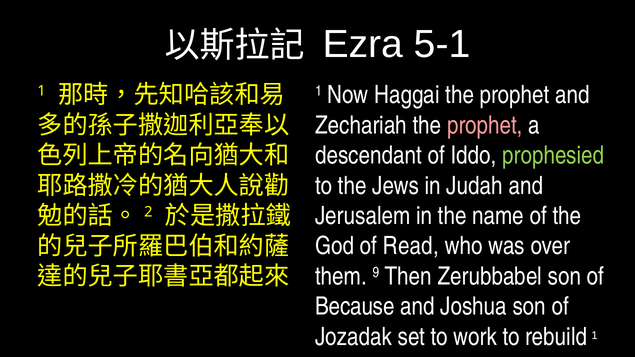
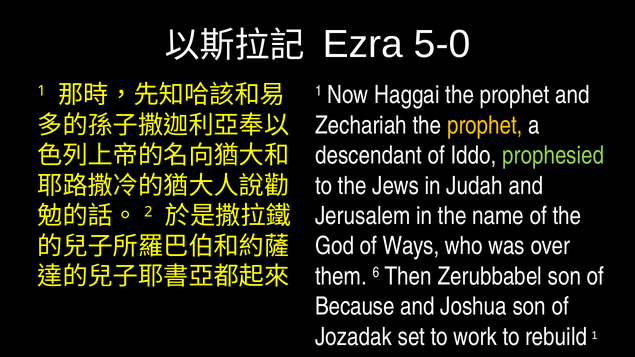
5-1: 5-1 -> 5-0
prophet at (485, 125) colour: pink -> yellow
Read: Read -> Ways
9: 9 -> 6
